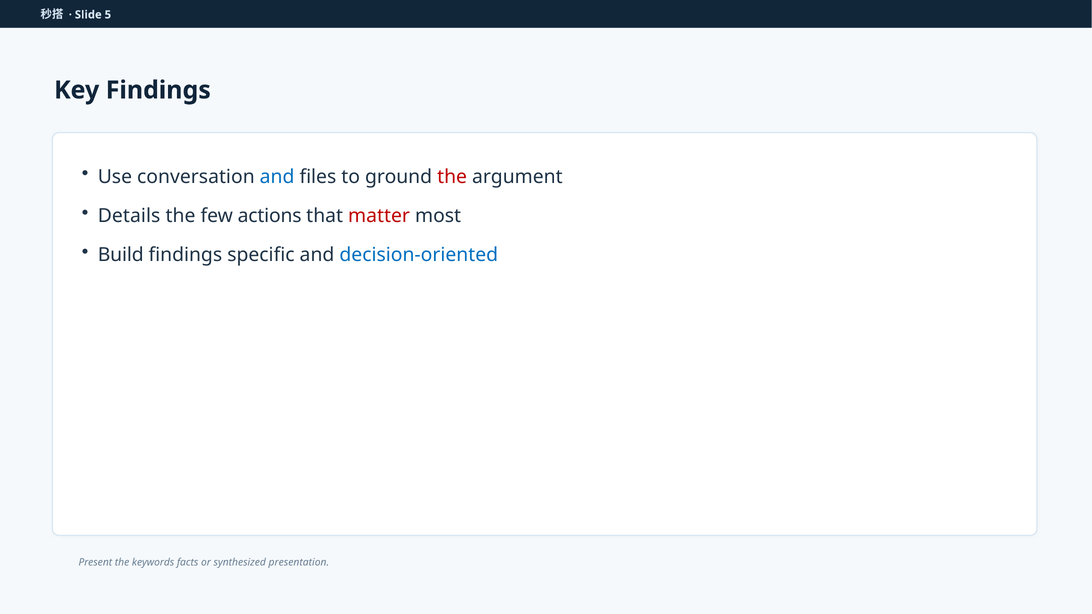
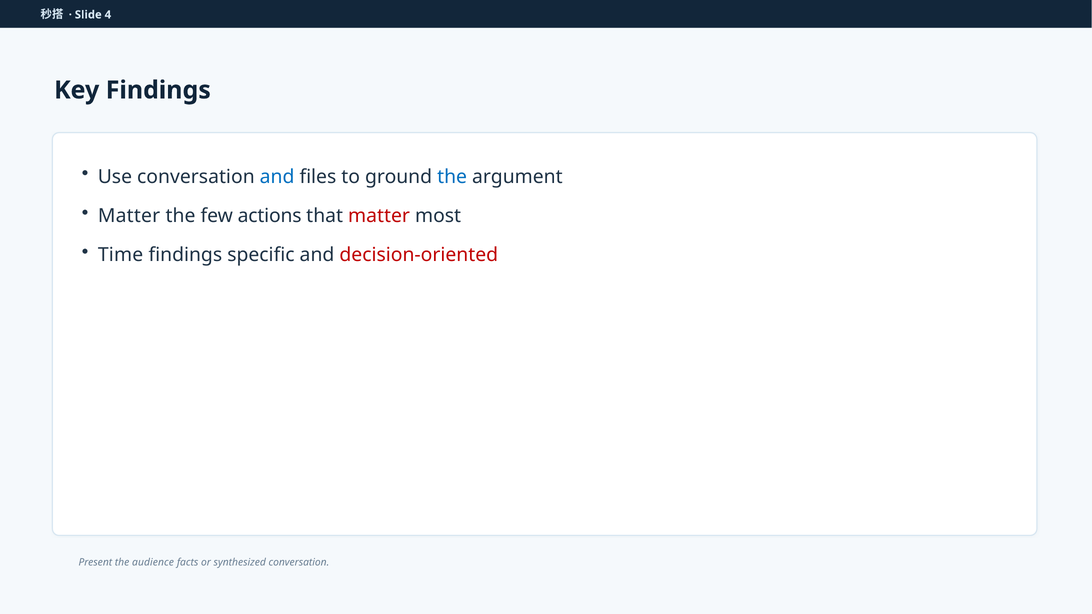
5: 5 -> 4
the at (452, 177) colour: red -> blue
Details at (129, 216): Details -> Matter
Build: Build -> Time
decision-oriented colour: blue -> red
keywords: keywords -> audience
synthesized presentation: presentation -> conversation
